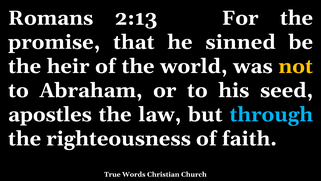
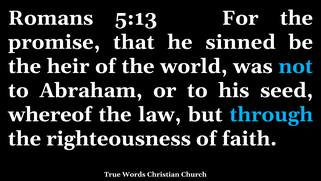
2:13: 2:13 -> 5:13
not colour: yellow -> light blue
apostles: apostles -> whereof
